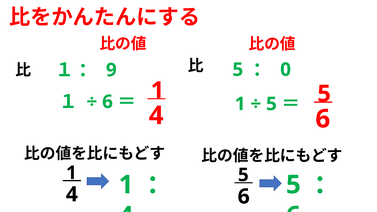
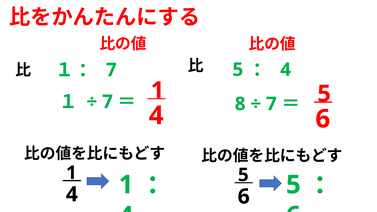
9 at (111, 70): 9 -> 7
0 at (286, 70): 0 -> 4
6 at (108, 102): 6 -> 7
1 at (240, 104): 1 -> 8
5 at (271, 104): 5 -> 7
